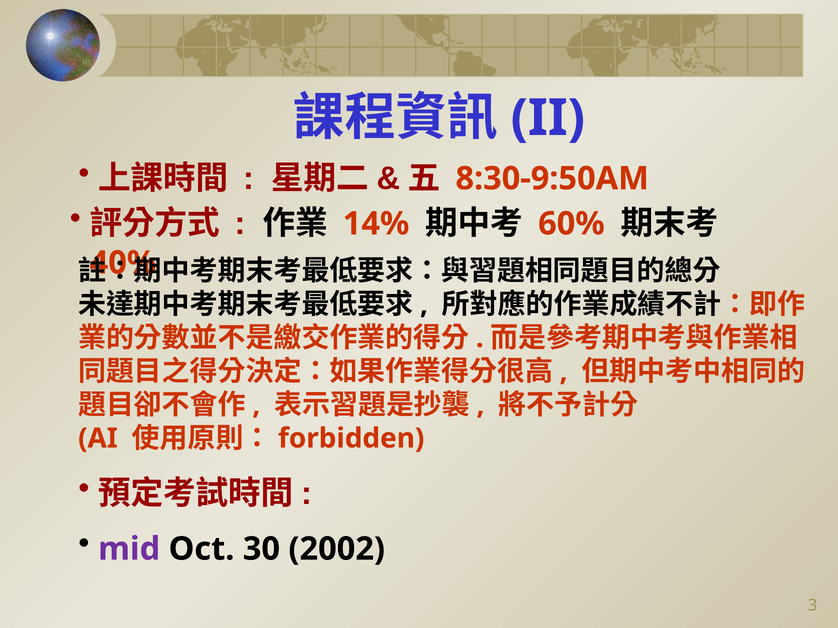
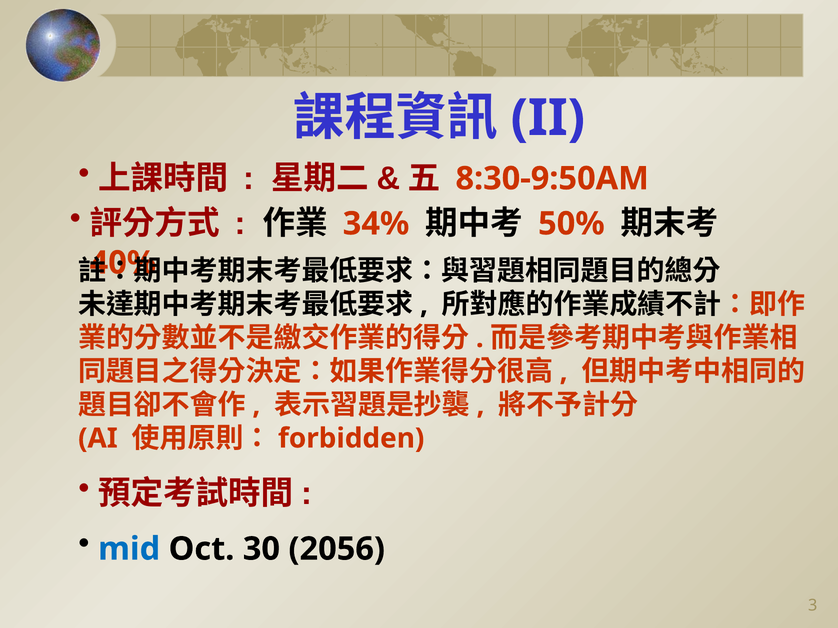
14%: 14% -> 34%
60%: 60% -> 50%
mid colour: purple -> blue
2002: 2002 -> 2056
